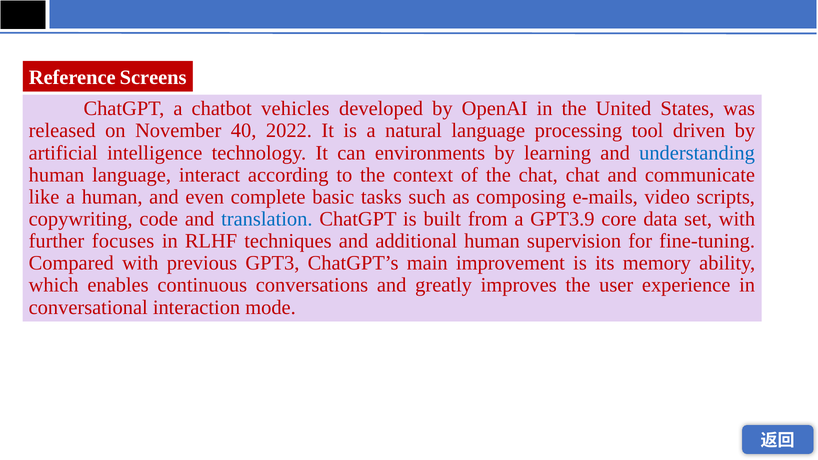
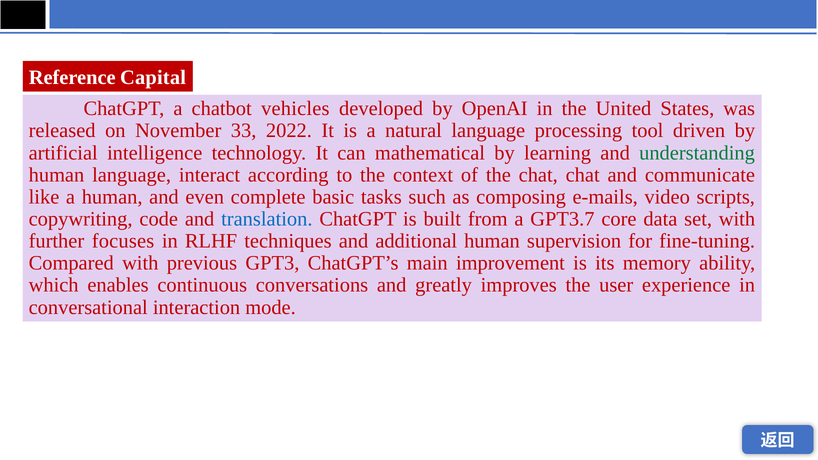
Screens: Screens -> Capital
40: 40 -> 33
environments: environments -> mathematical
understanding colour: blue -> green
GPT3.9: GPT3.9 -> GPT3.7
